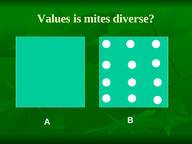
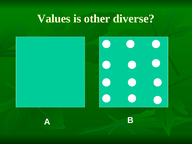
mites: mites -> other
